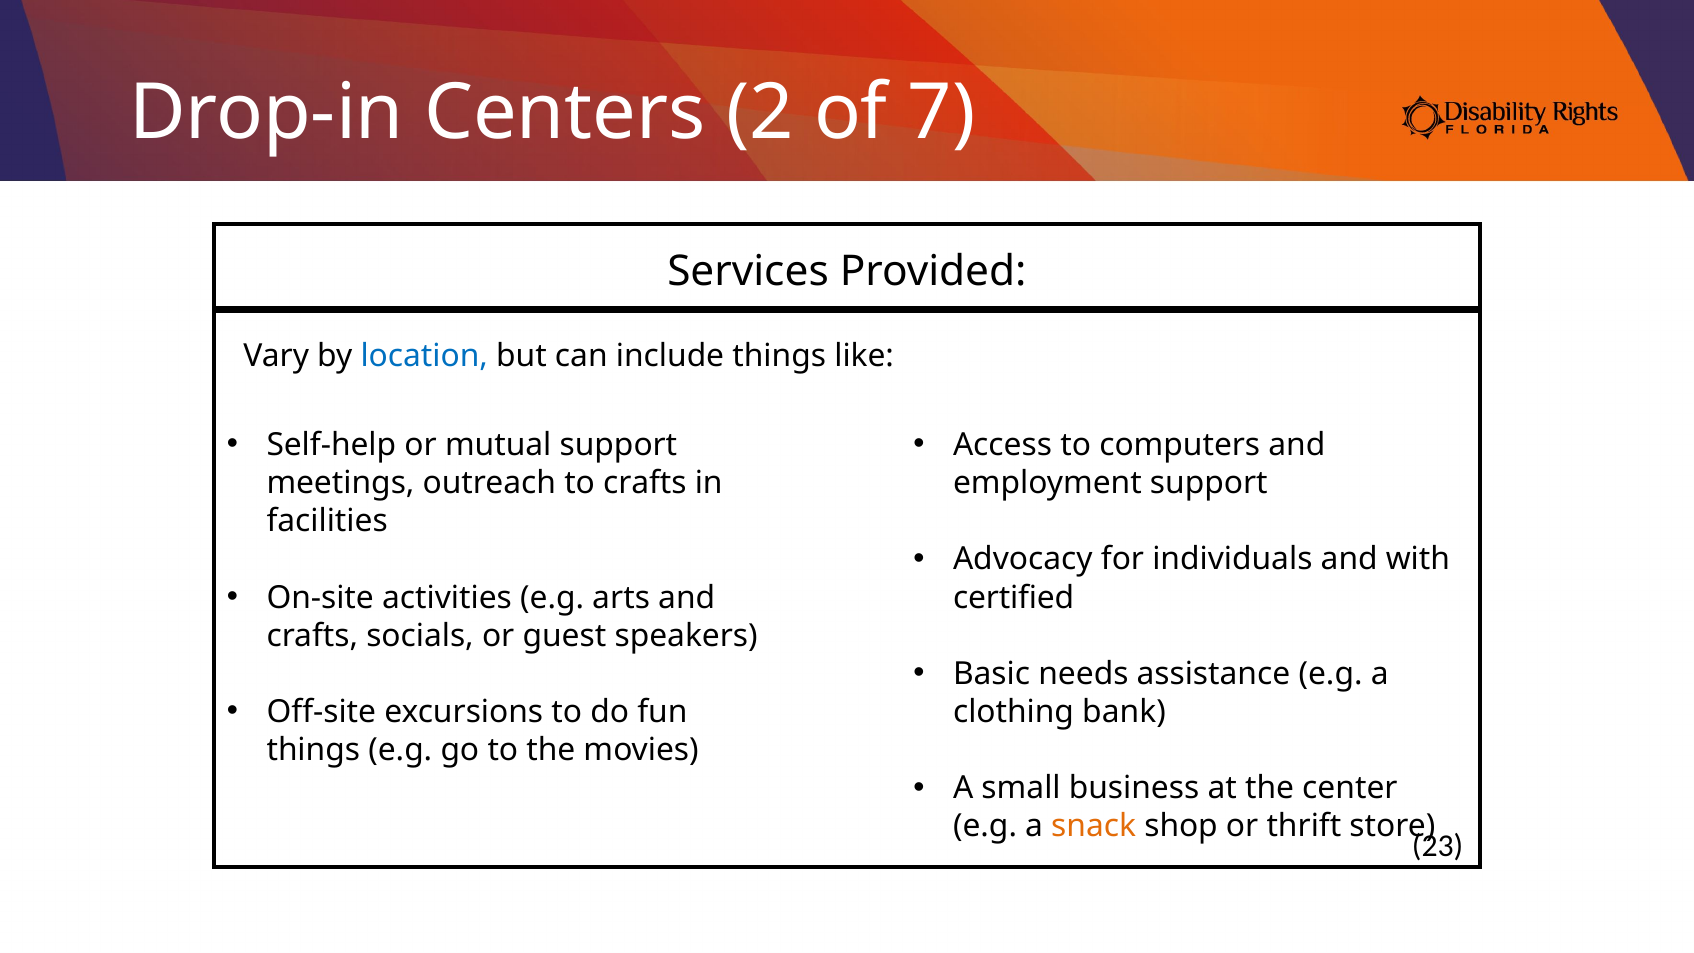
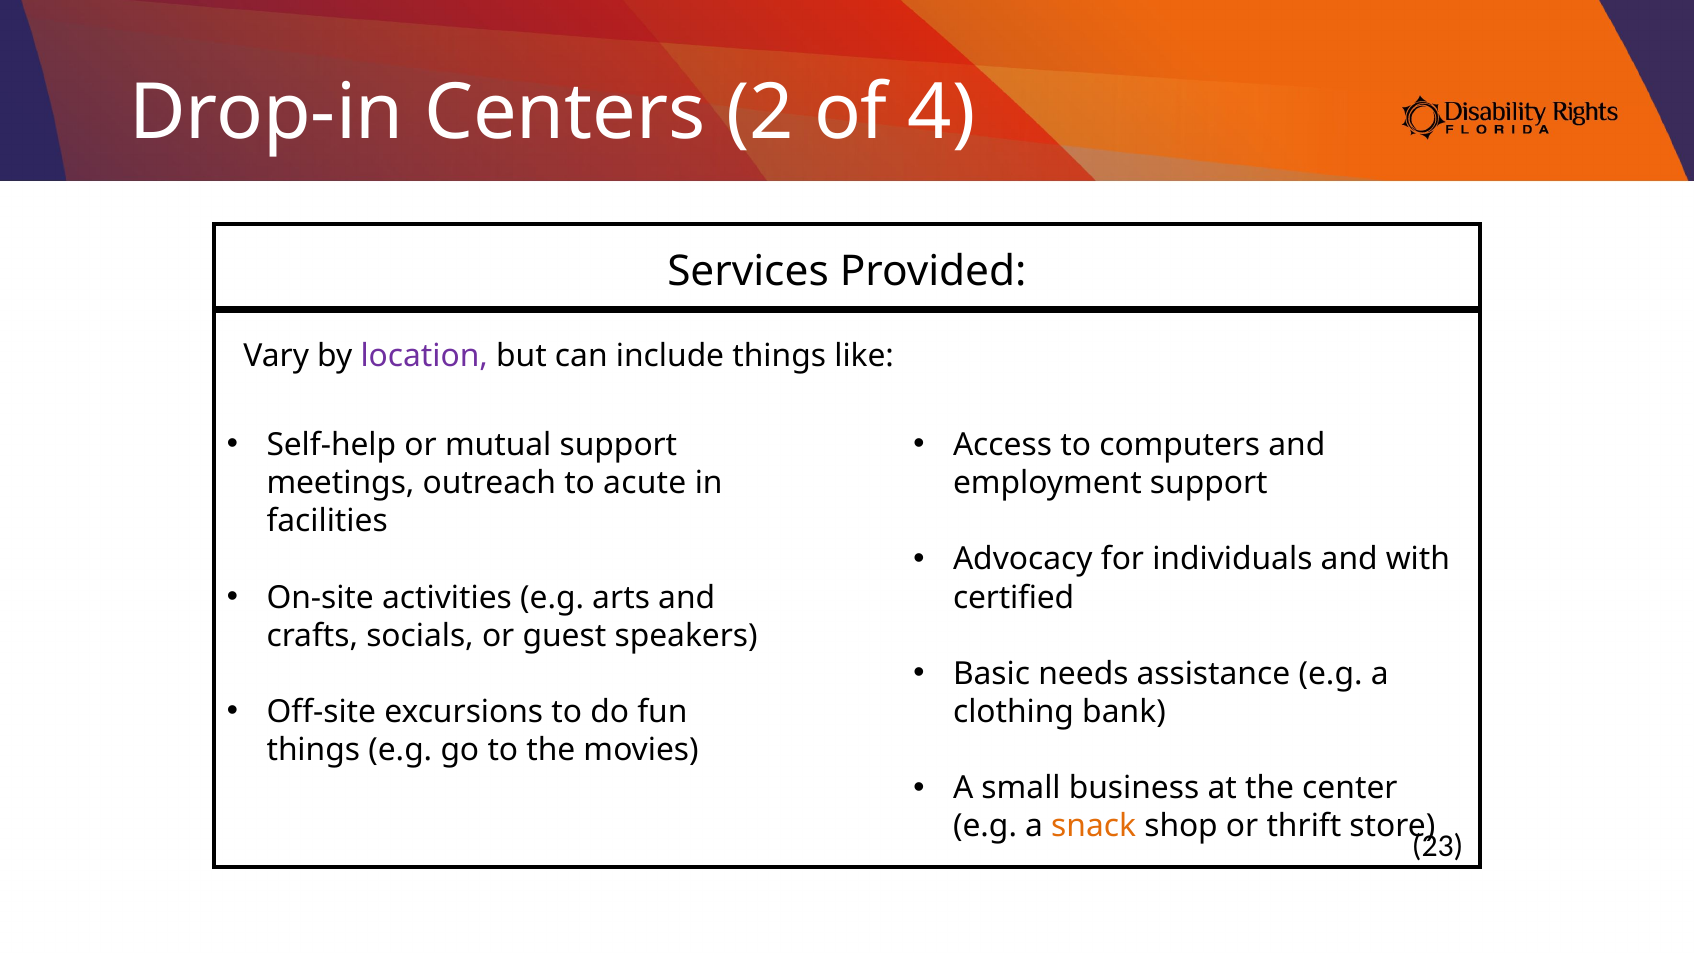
7: 7 -> 4
location colour: blue -> purple
to crafts: crafts -> acute
